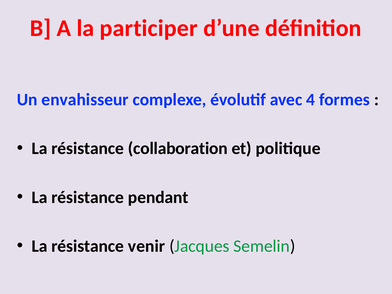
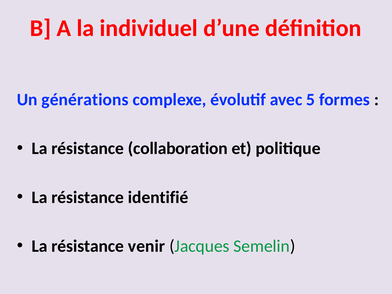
participer: participer -> individuel
envahisseur: envahisseur -> générations
4: 4 -> 5
pendant: pendant -> identifié
